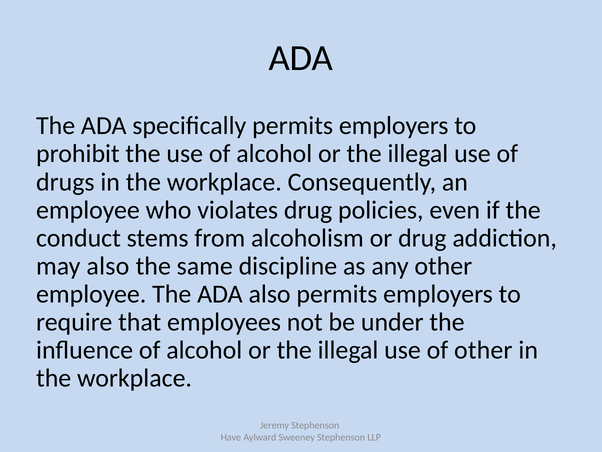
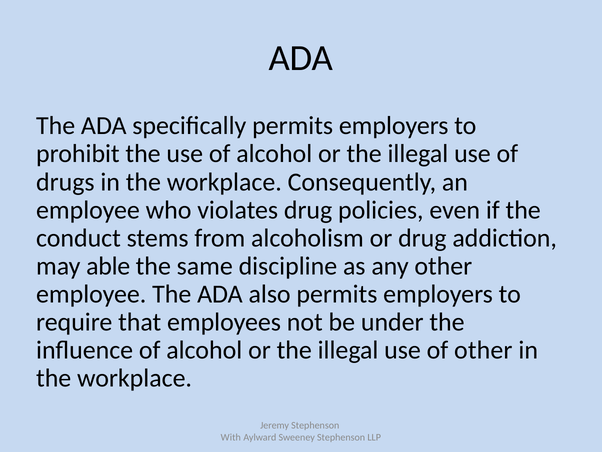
may also: also -> able
Have: Have -> With
